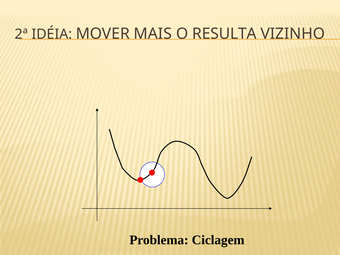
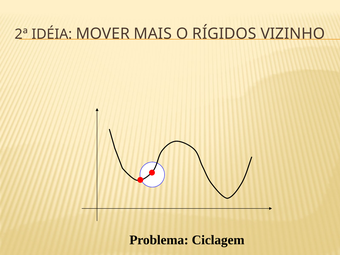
RESULTA: RESULTA -> RÍGIDOS
